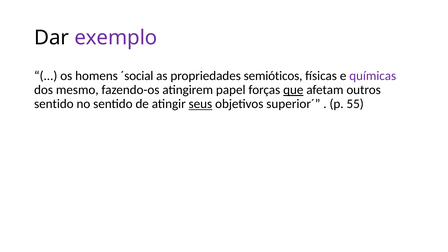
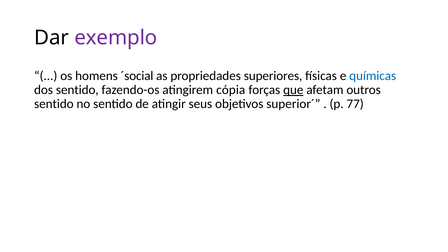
semióticos: semióticos -> superiores
químicas colour: purple -> blue
dos mesmo: mesmo -> sentido
papel: papel -> cópia
seus underline: present -> none
55: 55 -> 77
